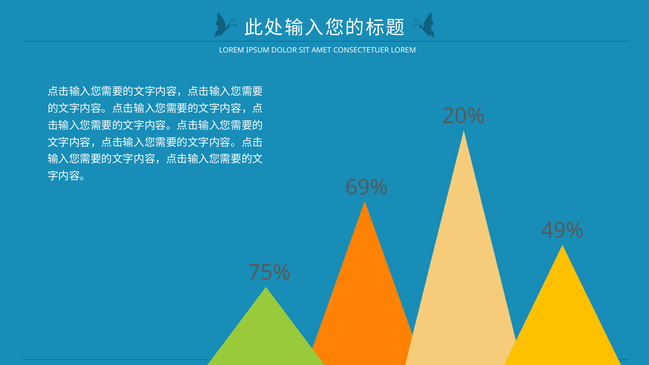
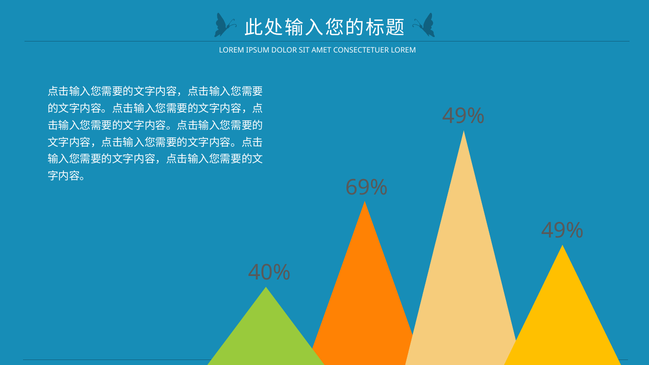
20% at (464, 116): 20% -> 49%
75%: 75% -> 40%
